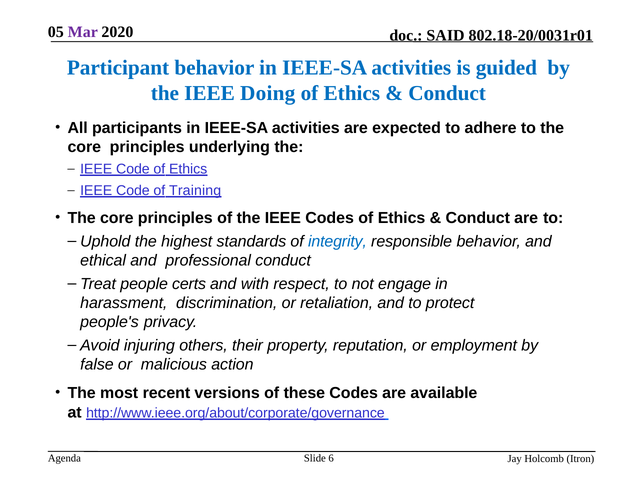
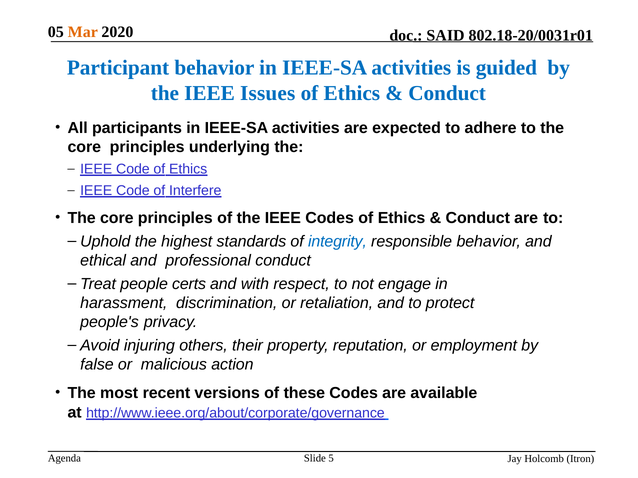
Mar colour: purple -> orange
Doing: Doing -> Issues
Training: Training -> Interfere
6: 6 -> 5
